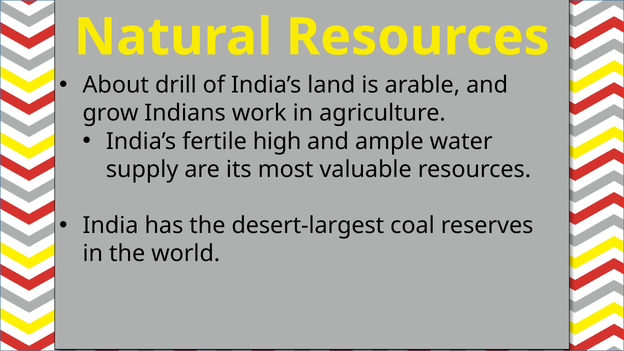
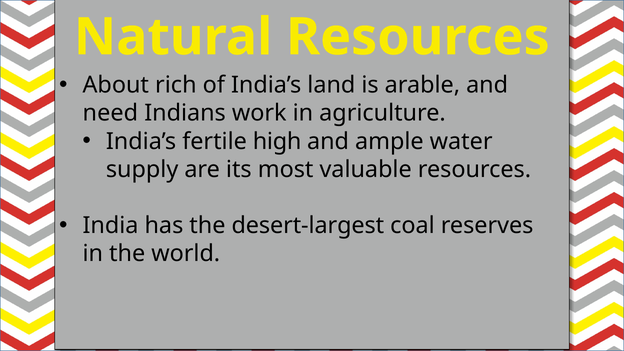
drill: drill -> rich
grow: grow -> need
